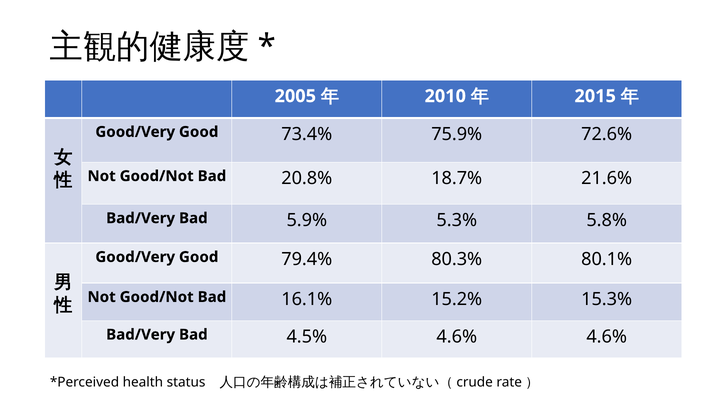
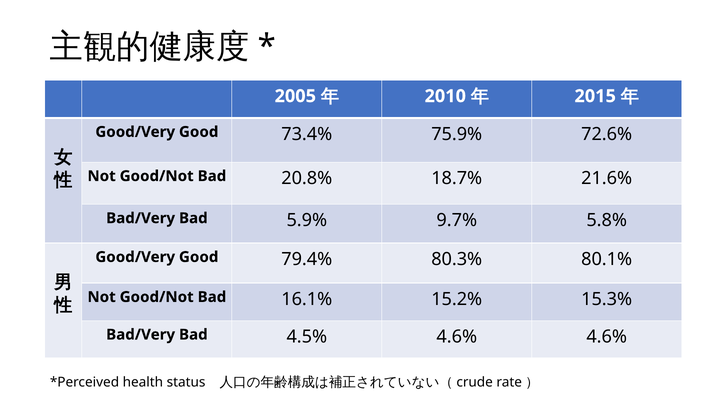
5.3%: 5.3% -> 9.7%
